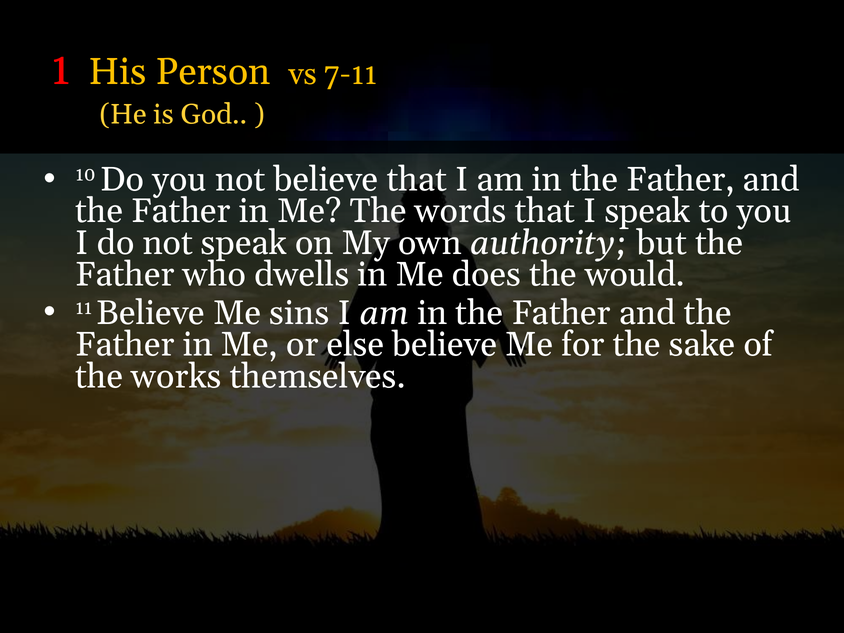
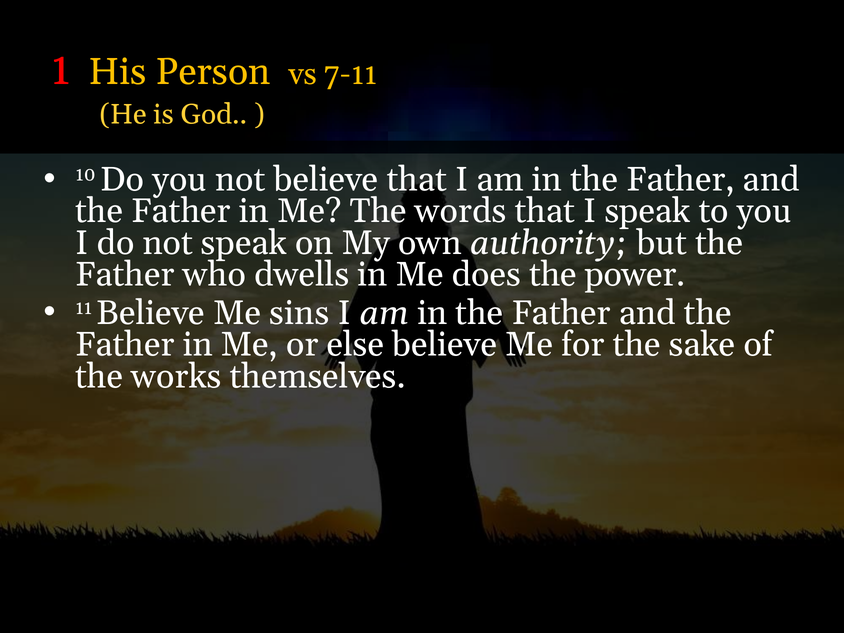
would: would -> power
